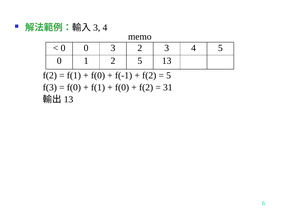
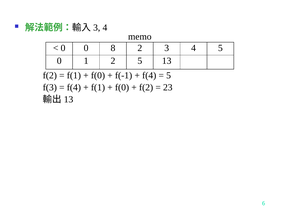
0 3: 3 -> 8
f(2 at (149, 76): f(2 -> f(4
f(0 at (74, 88): f(0 -> f(4
31: 31 -> 23
